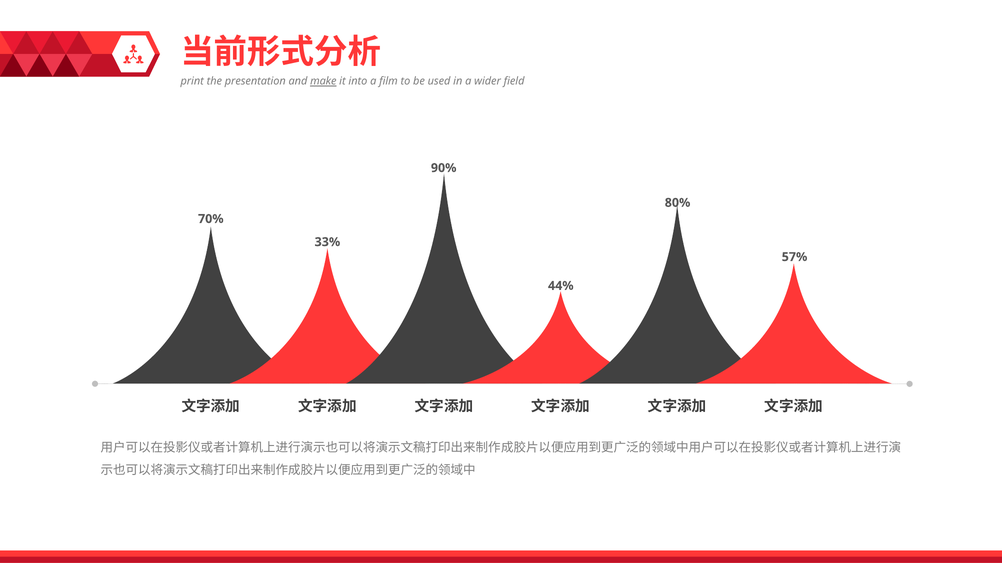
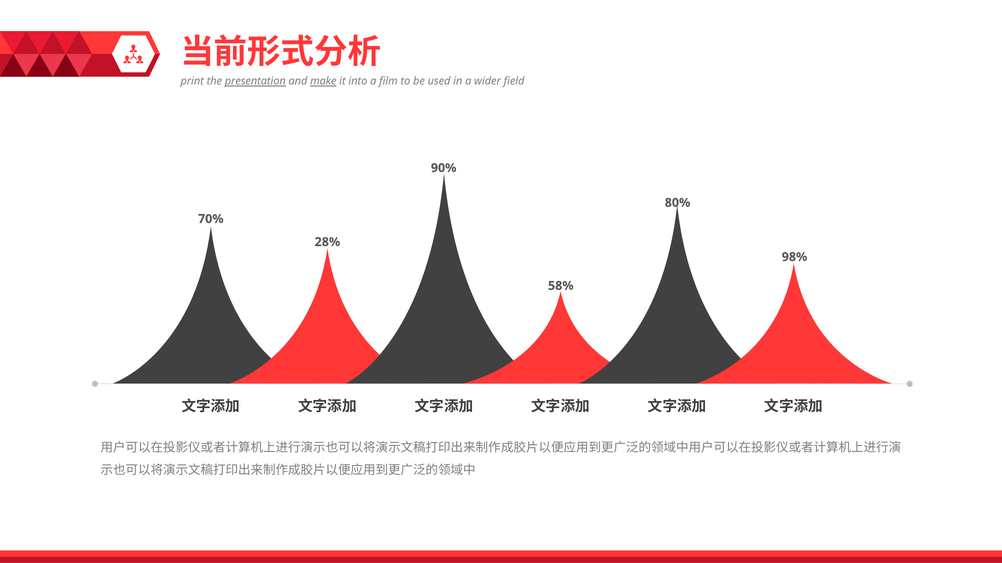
presentation underline: none -> present
33%: 33% -> 28%
57%: 57% -> 98%
44%: 44% -> 58%
